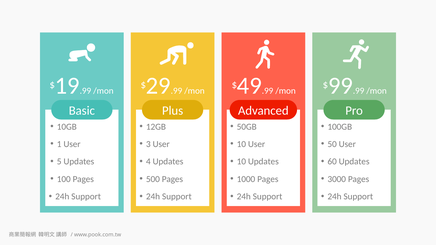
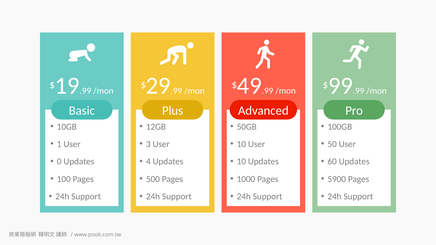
5: 5 -> 0
3000: 3000 -> 5900
